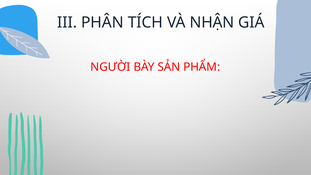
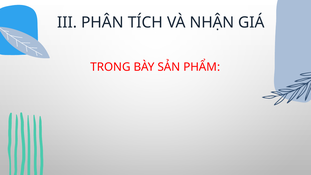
NGƯỜI: NGƯỜI -> TRONG
